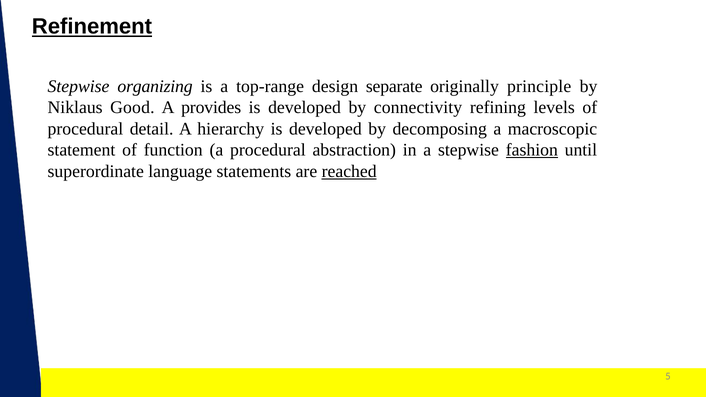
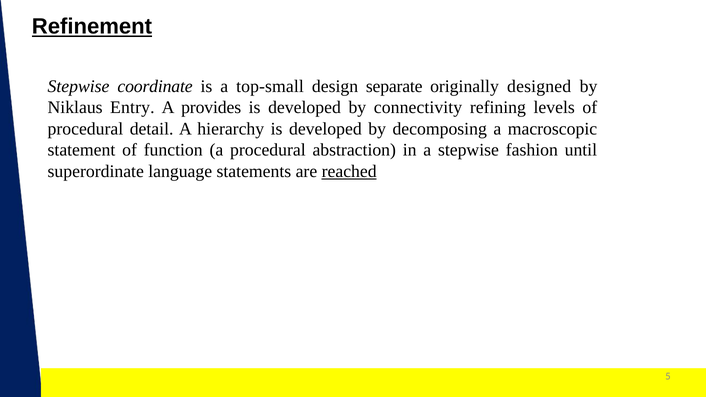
organizing: organizing -> coordinate
top-range: top-range -> top-small
principle: principle -> designed
Good: Good -> Entry
fashion underline: present -> none
